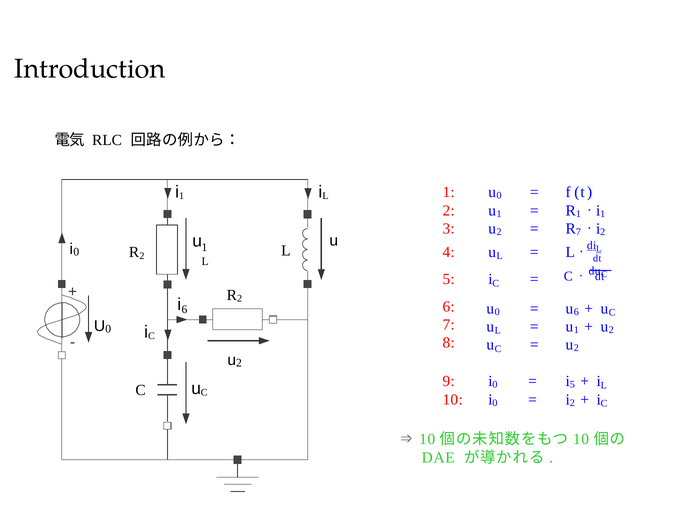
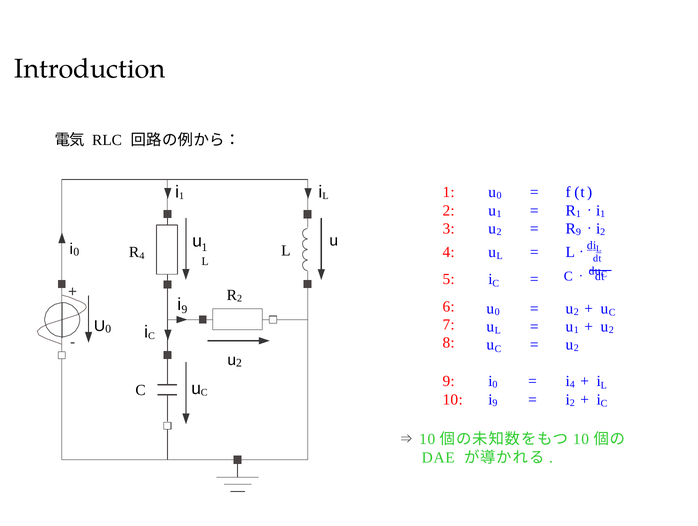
7 at (578, 232): 7 -> 9
2 at (142, 256): 2 -> 4
6 at (184, 309): 6 -> 9
6 at (576, 312): 6 -> 2
i 5: 5 -> 4
10 i 0: 0 -> 9
